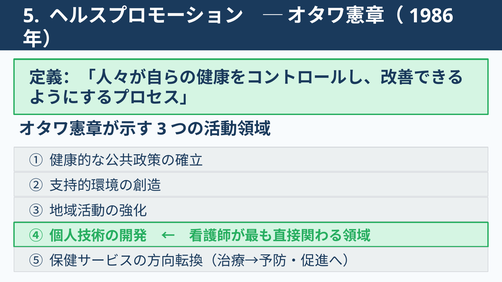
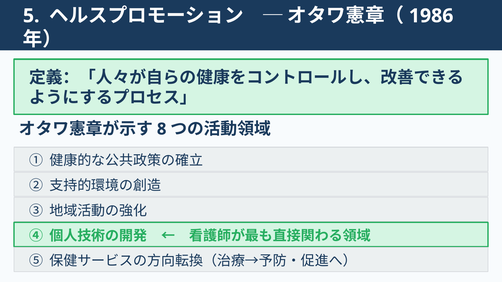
3: 3 -> 8
